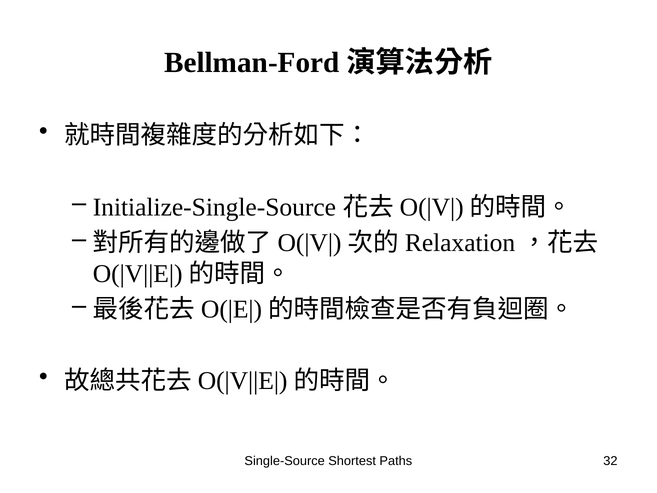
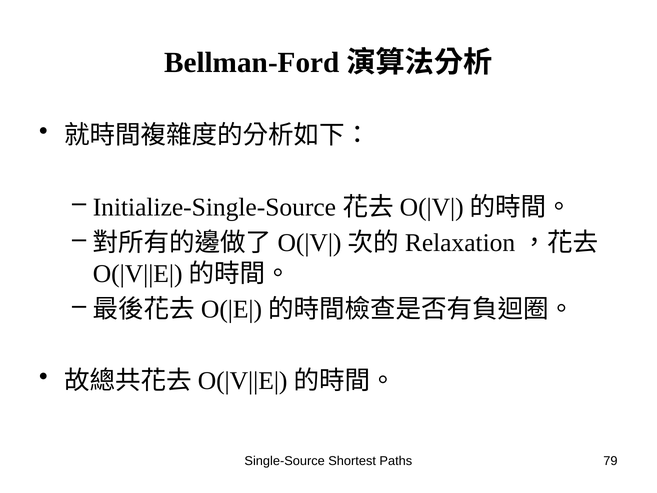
32: 32 -> 79
